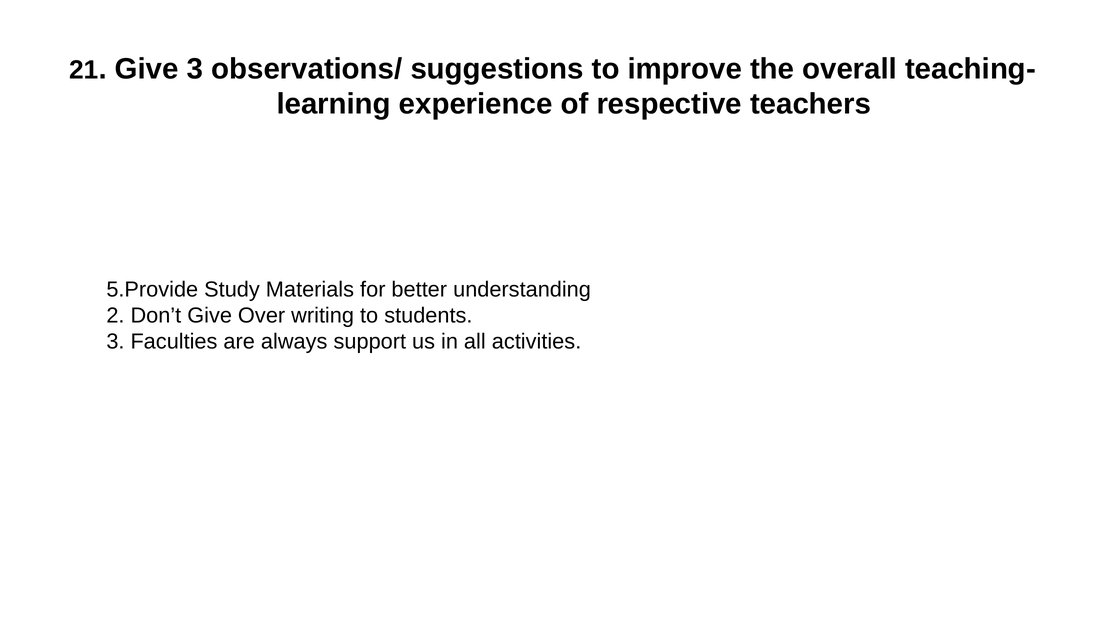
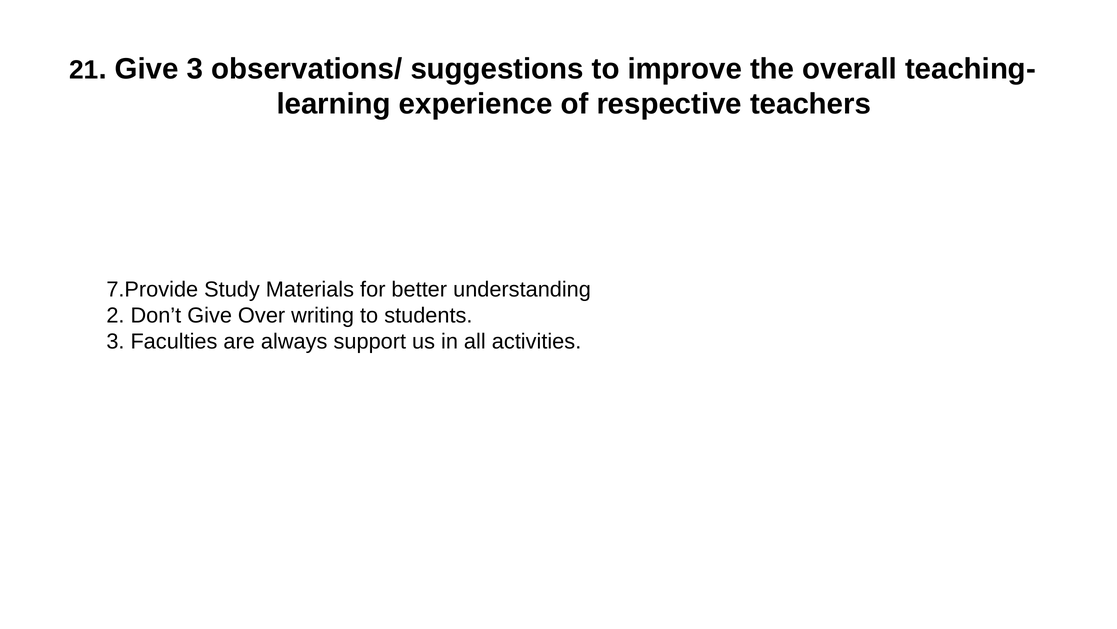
5.Provide: 5.Provide -> 7.Provide
